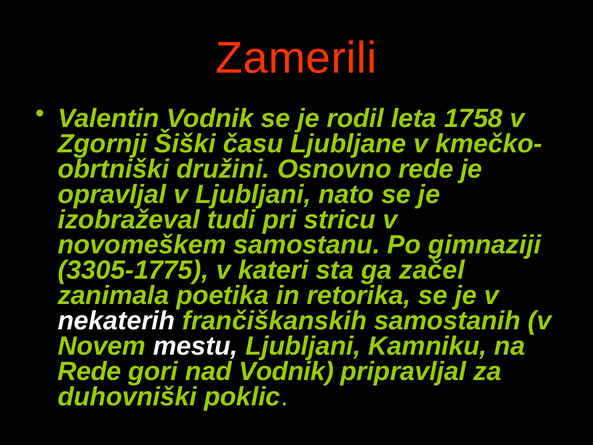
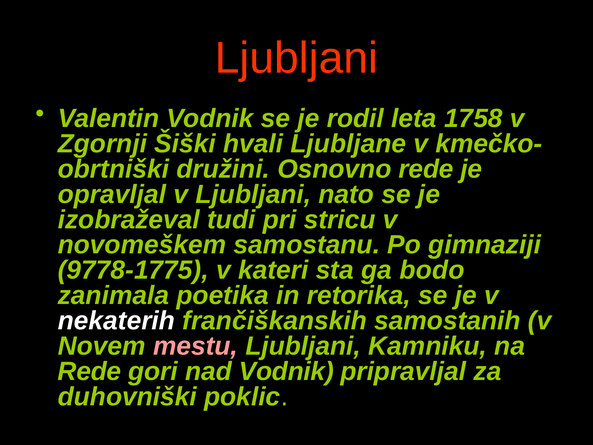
Zamerili at (296, 58): Zamerili -> Ljubljani
času: času -> hvali
3305-1775: 3305-1775 -> 9778-1775
začel: začel -> bodo
mestu colour: white -> pink
